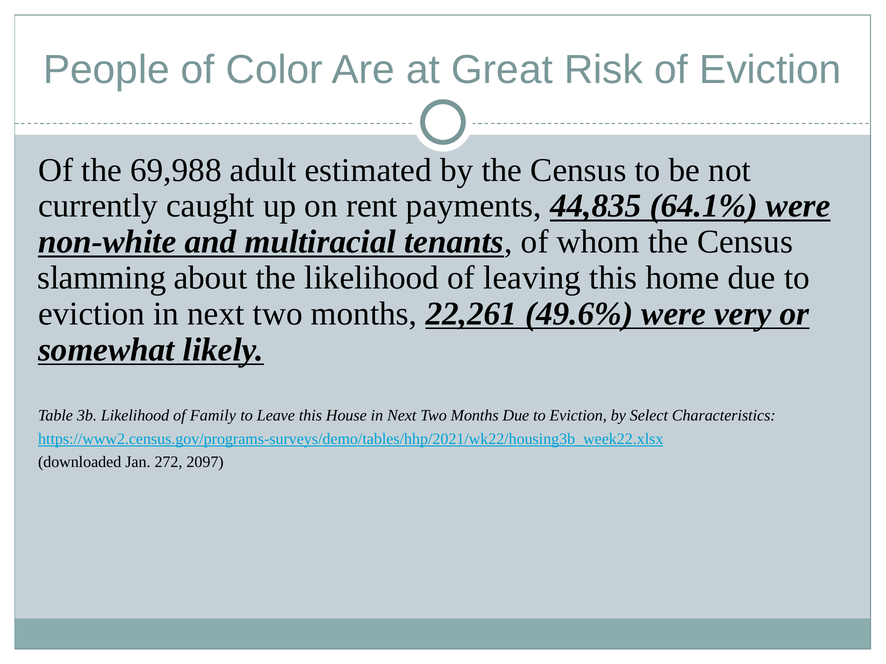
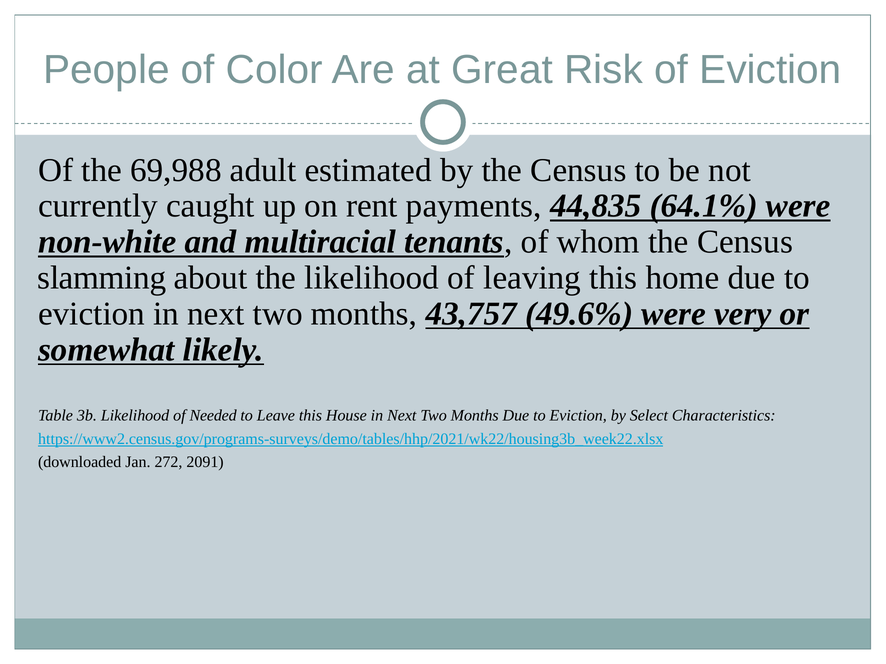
22,261: 22,261 -> 43,757
Family: Family -> Needed
2097: 2097 -> 2091
